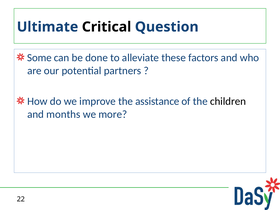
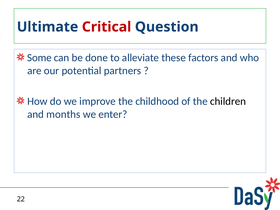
Critical colour: black -> red
assistance: assistance -> childhood
more: more -> enter
